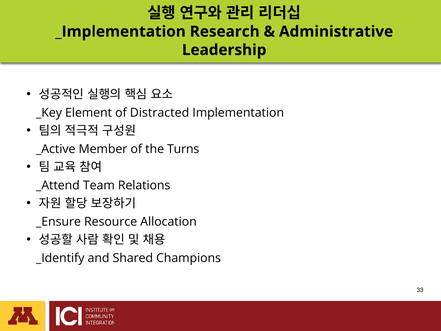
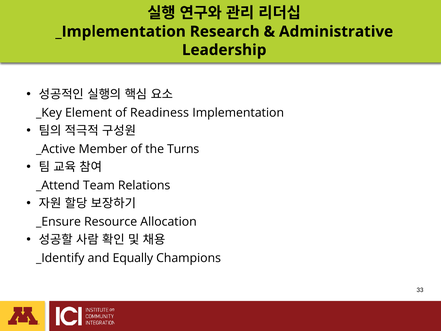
Distracted: Distracted -> Readiness
Shared: Shared -> Equally
